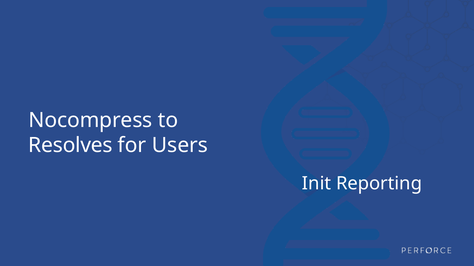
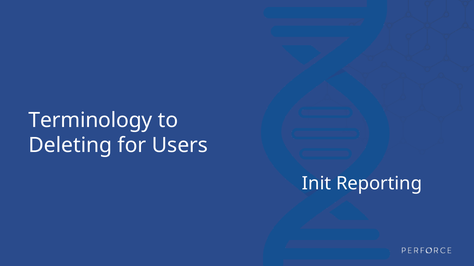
Nocompress: Nocompress -> Terminology
Resolves: Resolves -> Deleting
